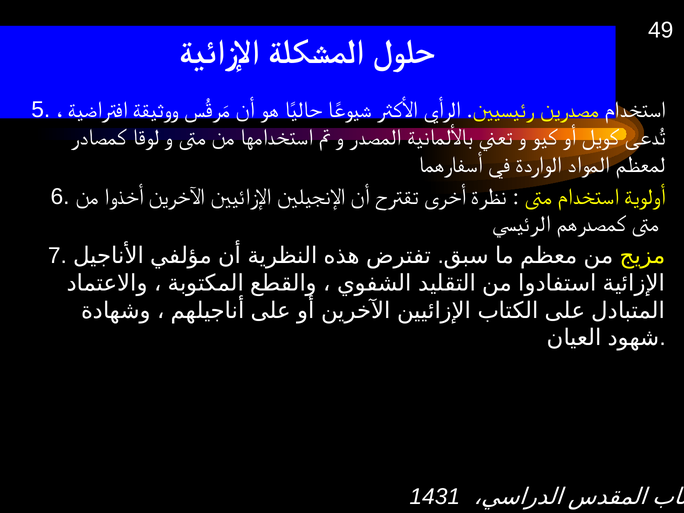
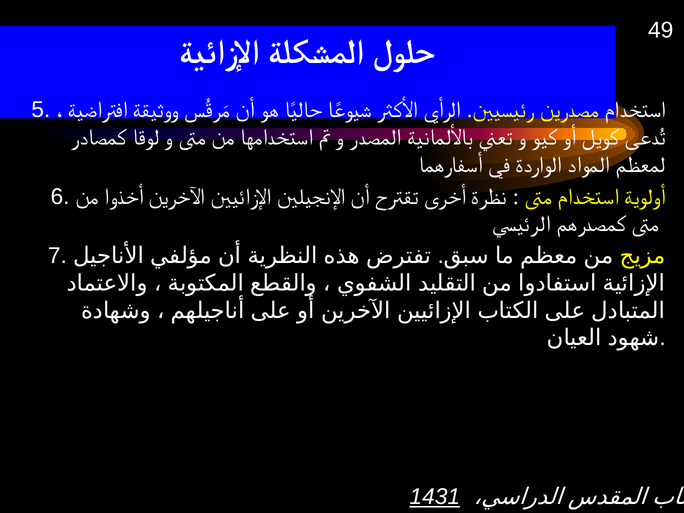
1431 underline: none -> present
